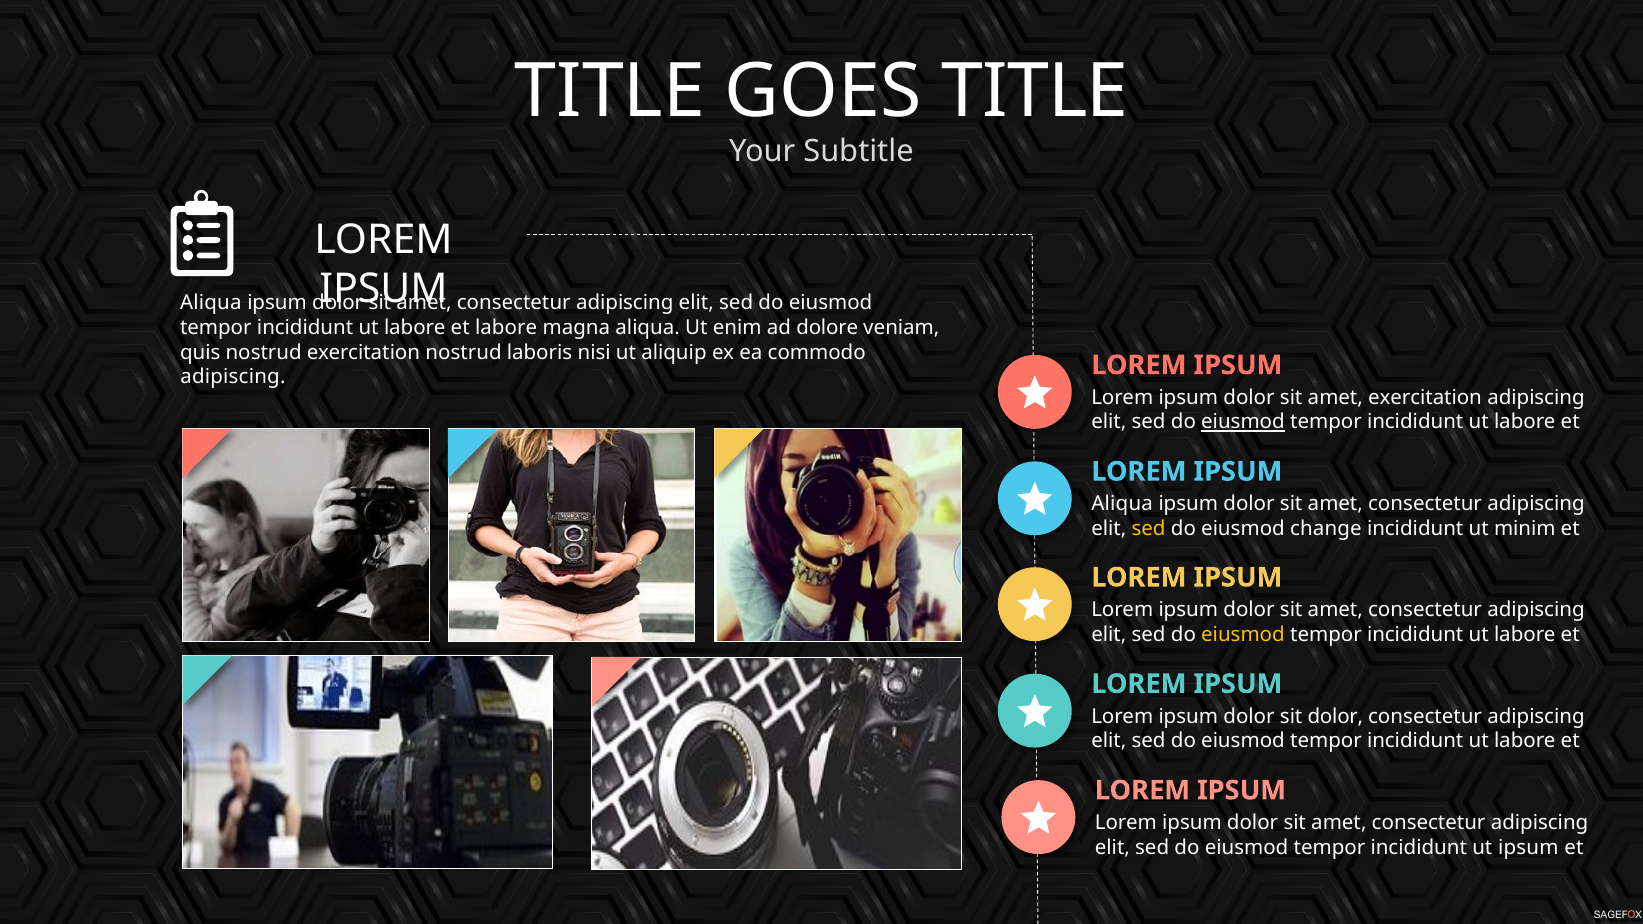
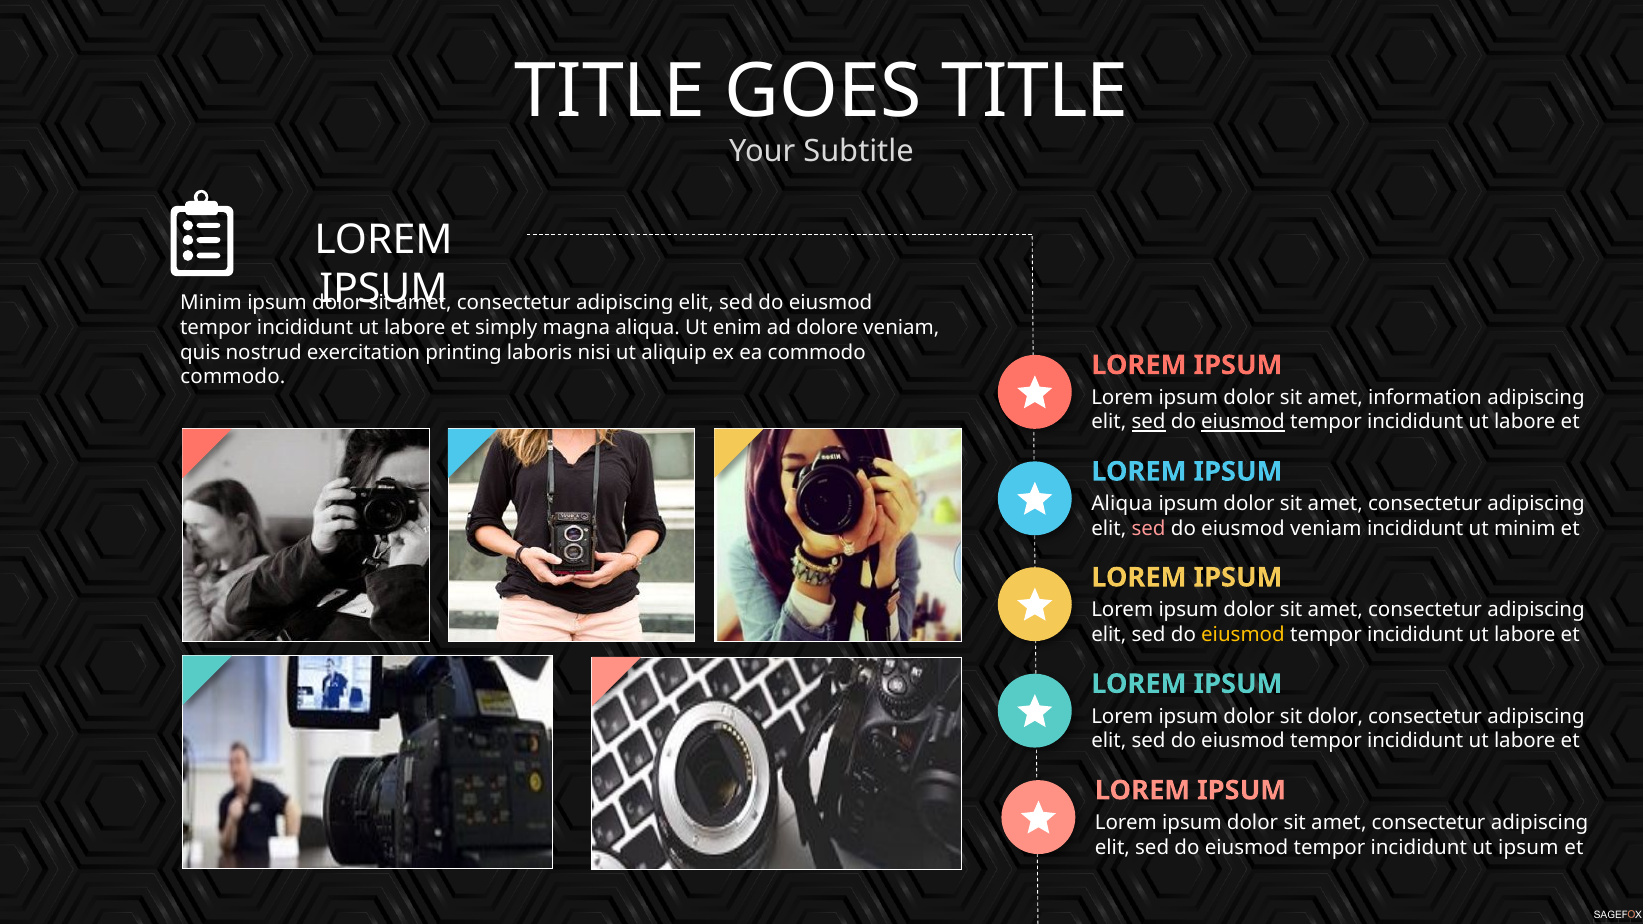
Aliqua at (211, 303): Aliqua -> Minim
et labore: labore -> simply
exercitation nostrud: nostrud -> printing
adipiscing at (233, 377): adipiscing -> commodo
amet exercitation: exercitation -> information
sed at (1149, 422) underline: none -> present
sed at (1149, 529) colour: yellow -> pink
eiusmod change: change -> veniam
